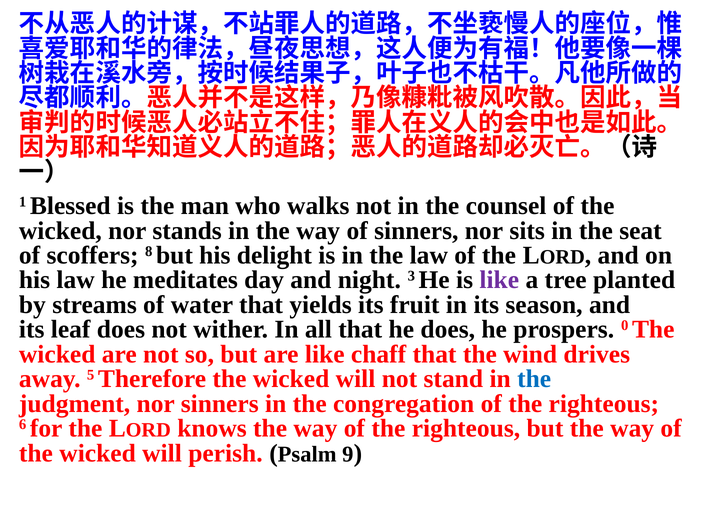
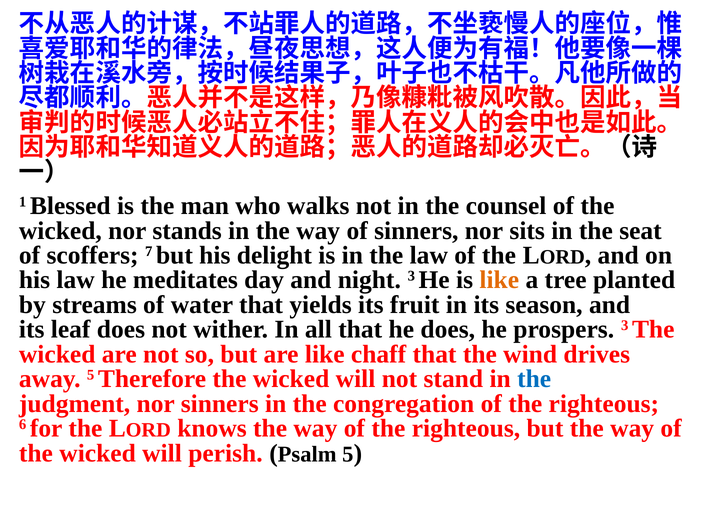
8: 8 -> 7
like at (499, 280) colour: purple -> orange
prospers 0: 0 -> 3
Psalm 9: 9 -> 5
